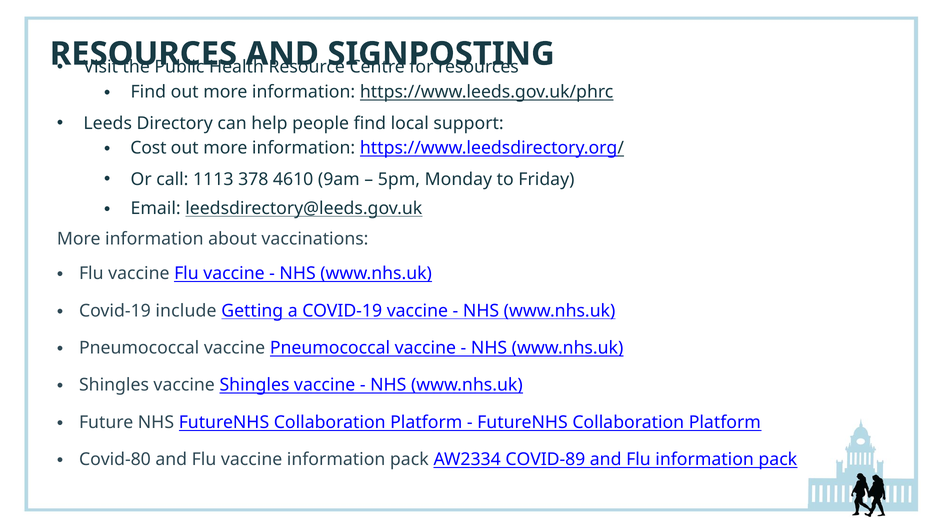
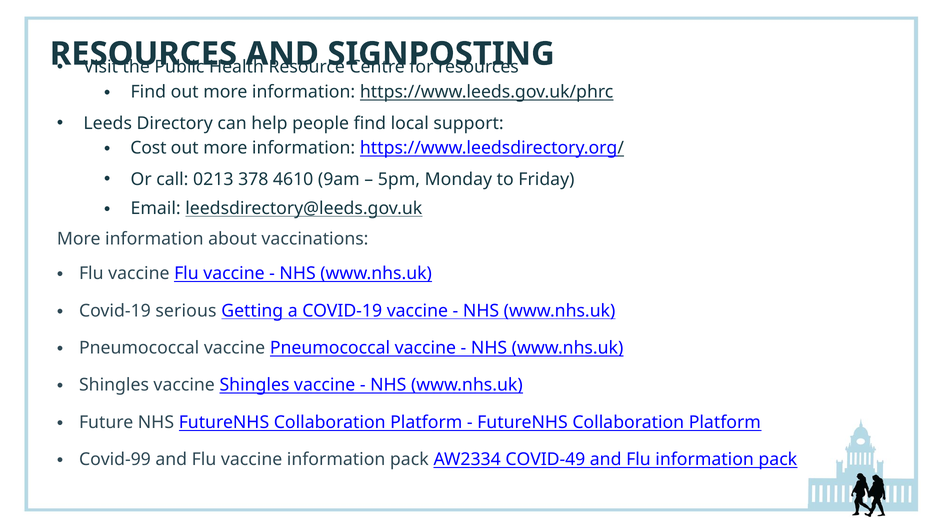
1113: 1113 -> 0213
include: include -> serious
Covid-80: Covid-80 -> Covid-99
COVID-89: COVID-89 -> COVID-49
